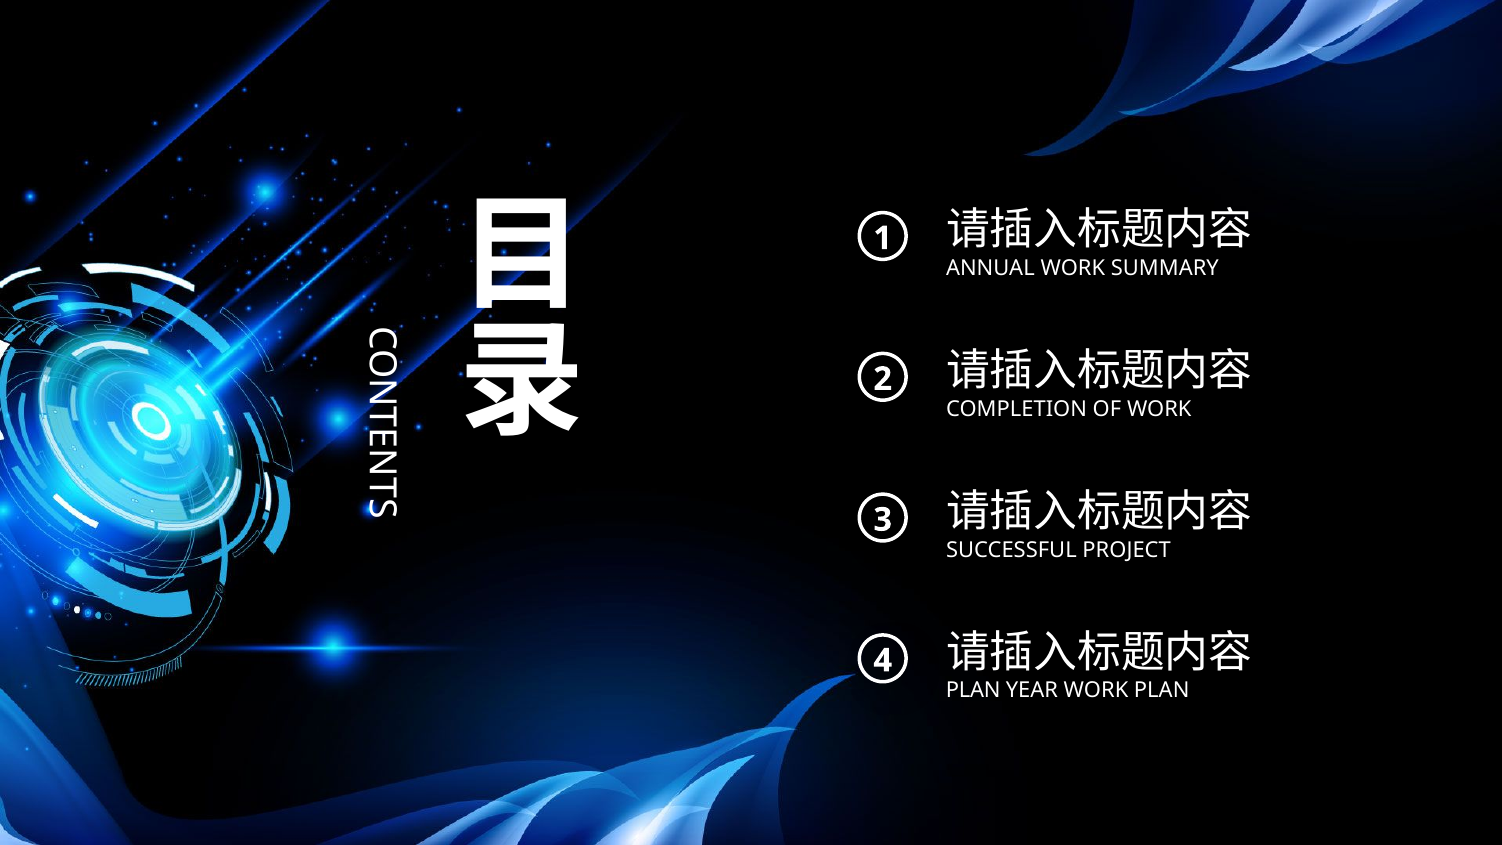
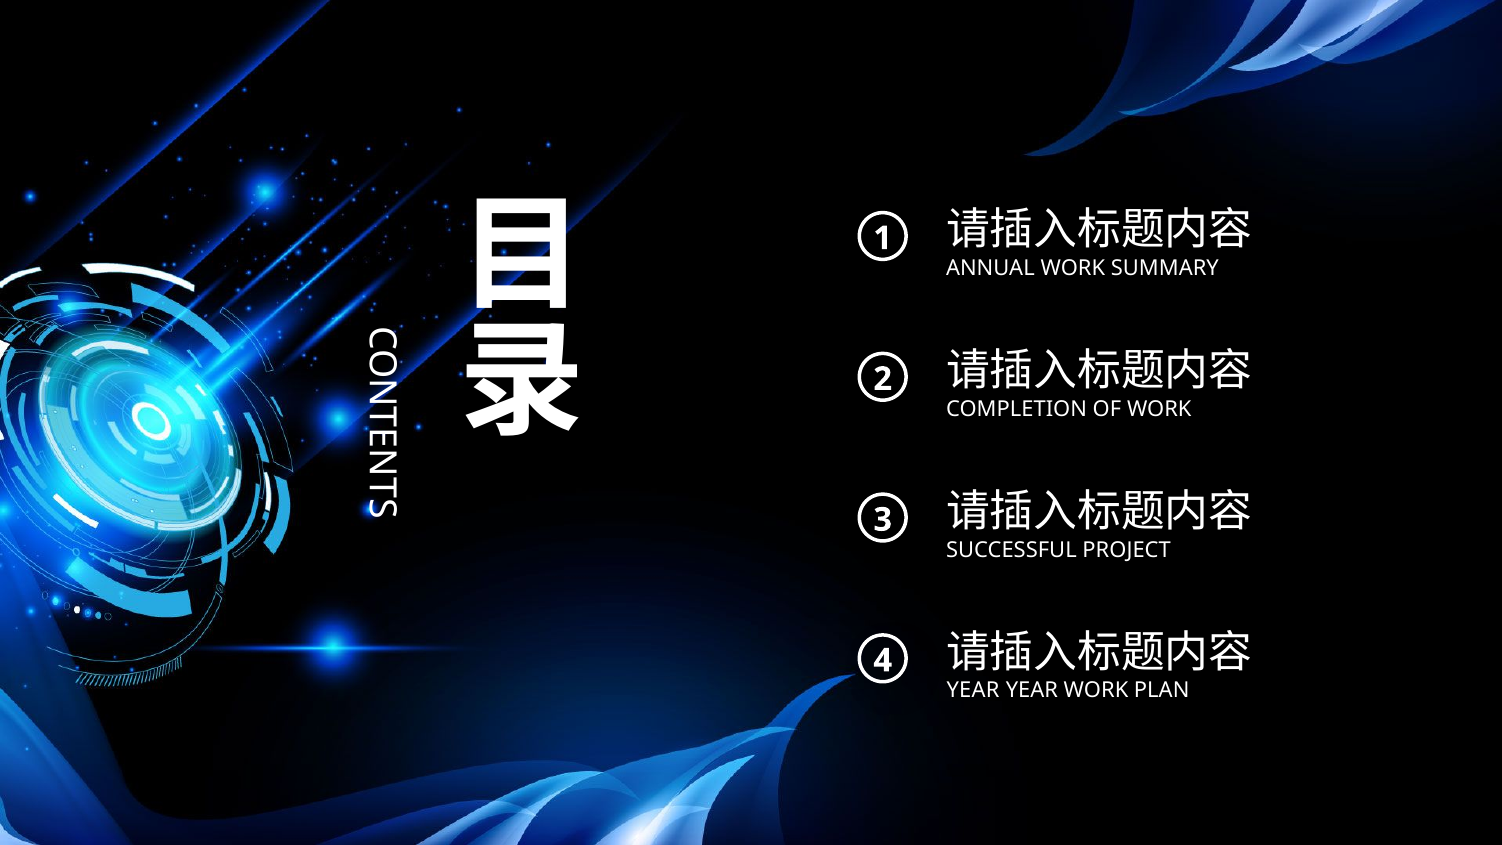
PLAN at (973, 690): PLAN -> YEAR
